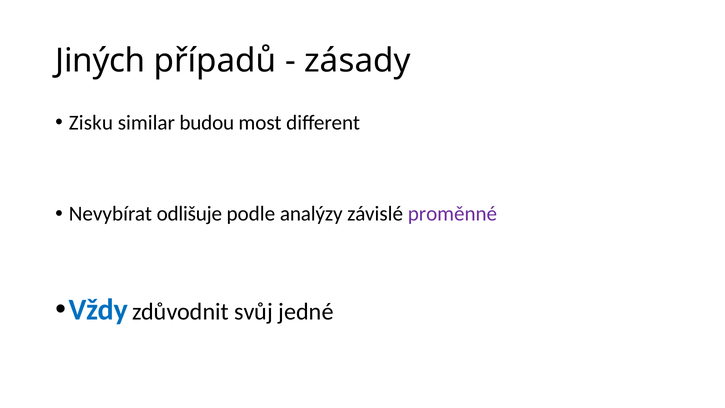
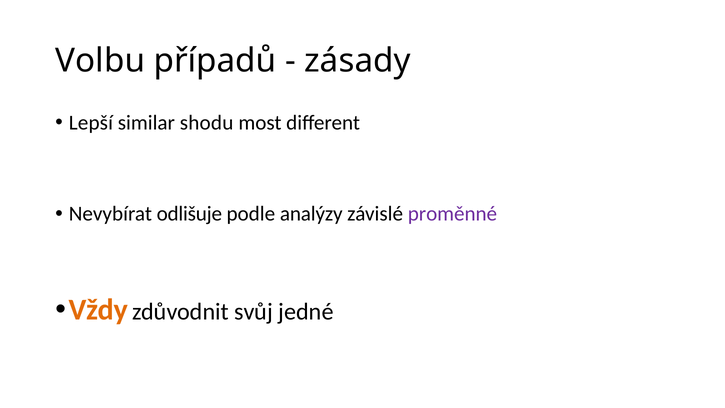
Jiných: Jiných -> Volbu
Zisku: Zisku -> Lepší
budou: budou -> shodu
Vždy colour: blue -> orange
